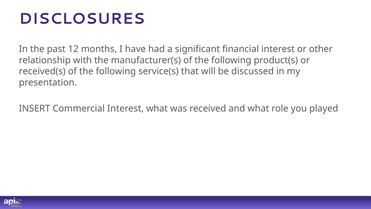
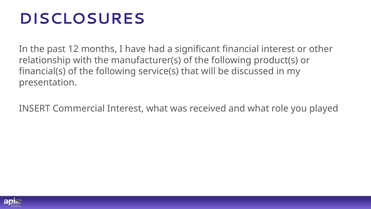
received(s: received(s -> financial(s
